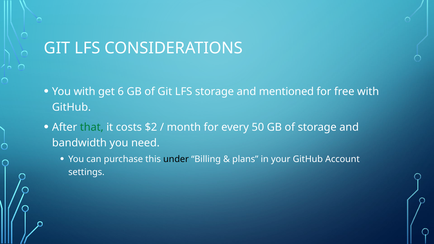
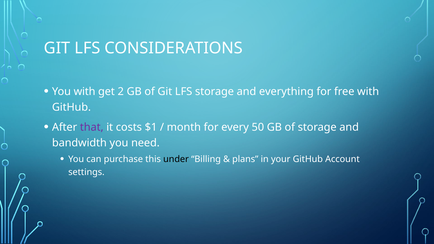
6: 6 -> 2
mentioned: mentioned -> everything
that colour: green -> purple
$2: $2 -> $1
